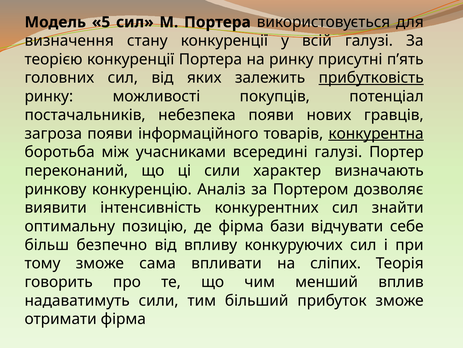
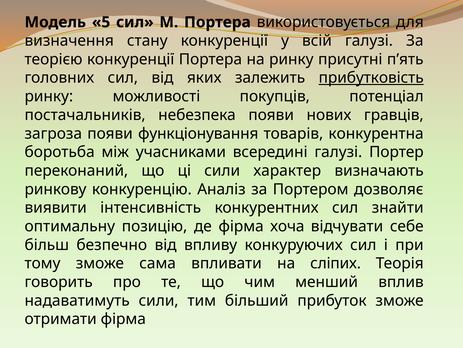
інформаційного: інформаційного -> функціонування
конкурентна underline: present -> none
бази: бази -> хоча
